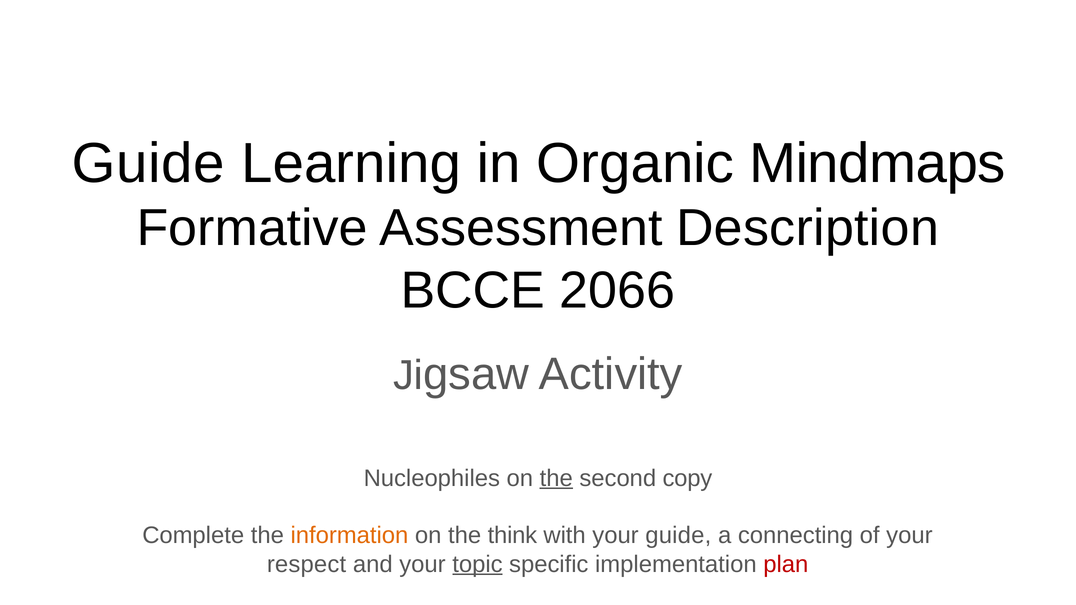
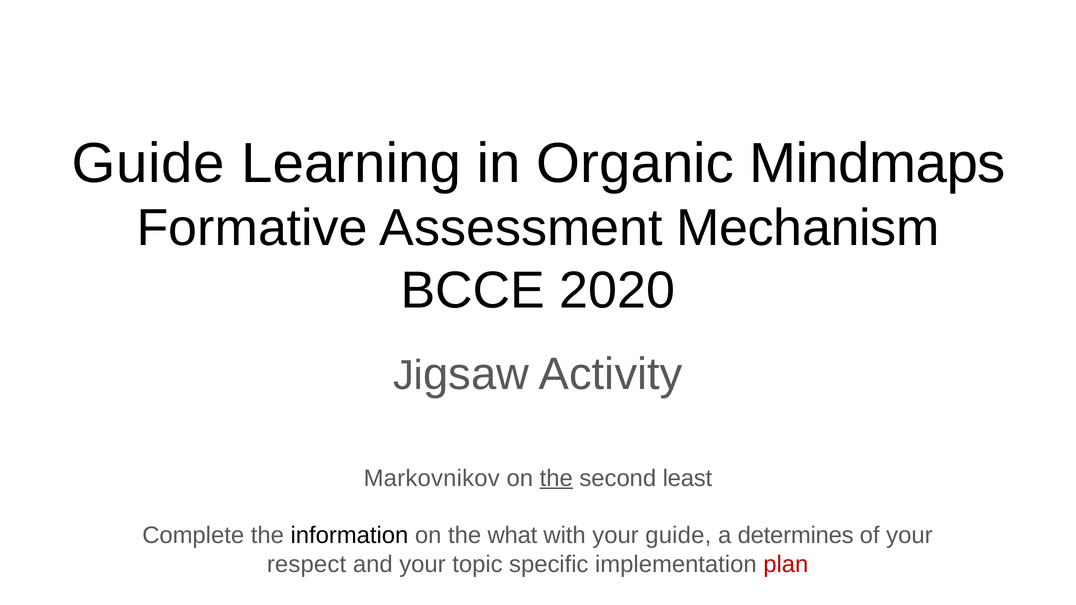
Description: Description -> Mechanism
2066: 2066 -> 2020
Nucleophiles: Nucleophiles -> Markovnikov
copy: copy -> least
information colour: orange -> black
think: think -> what
connecting: connecting -> determines
topic underline: present -> none
